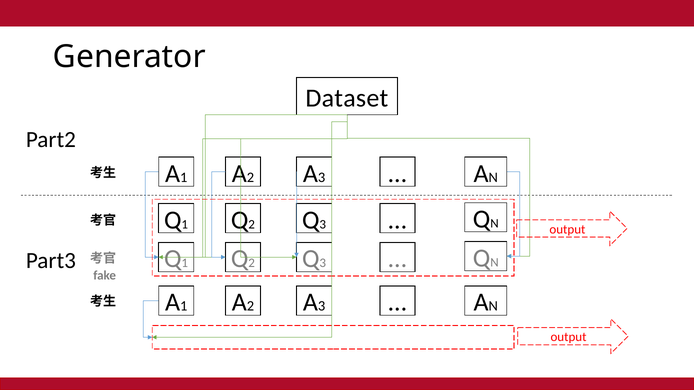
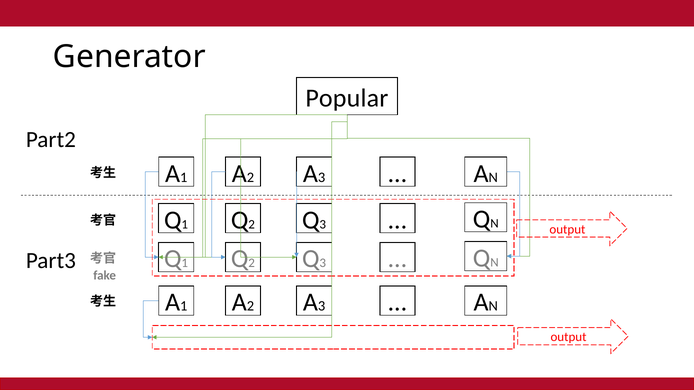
Dataset: Dataset -> Popular
